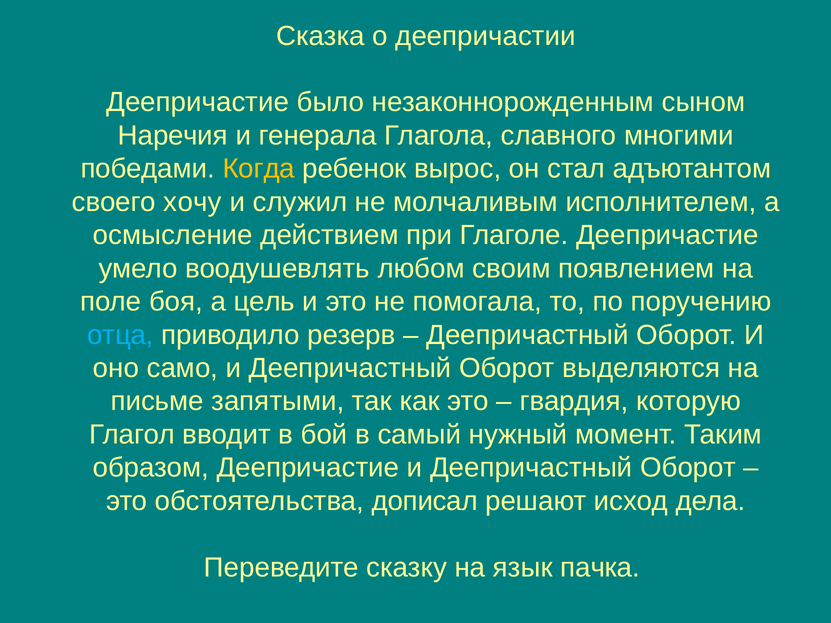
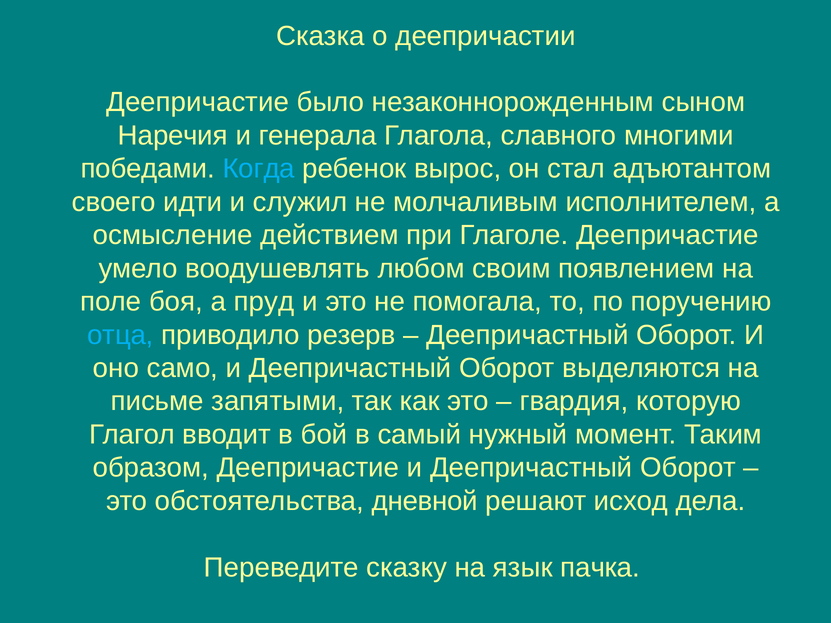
Когда colour: yellow -> light blue
хочу: хочу -> идти
цель: цель -> пруд
дописал: дописал -> дневной
